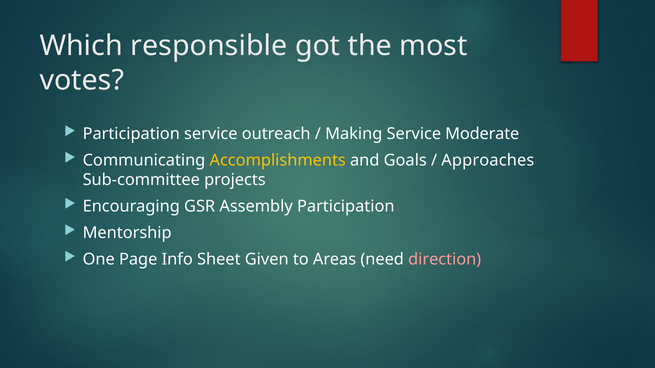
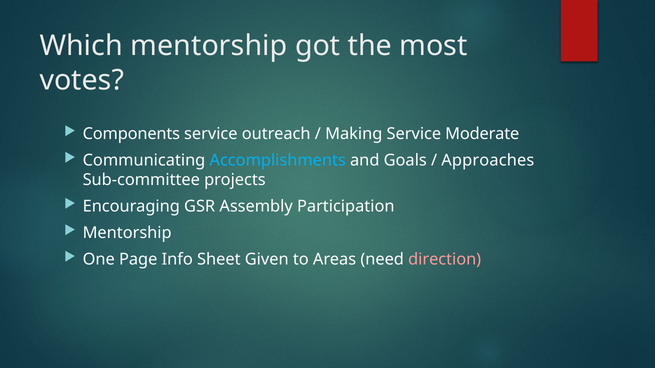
Which responsible: responsible -> mentorship
Participation at (131, 134): Participation -> Components
Accomplishments colour: yellow -> light blue
